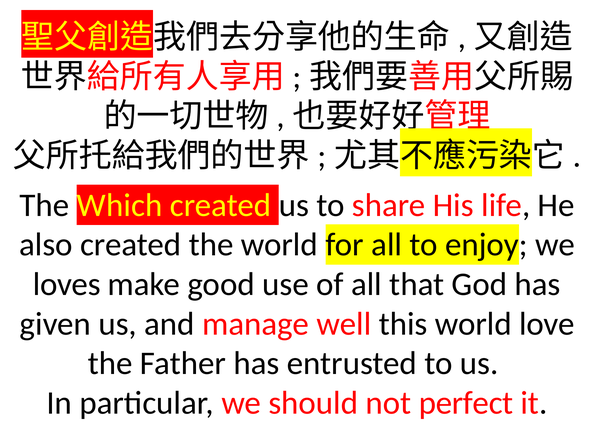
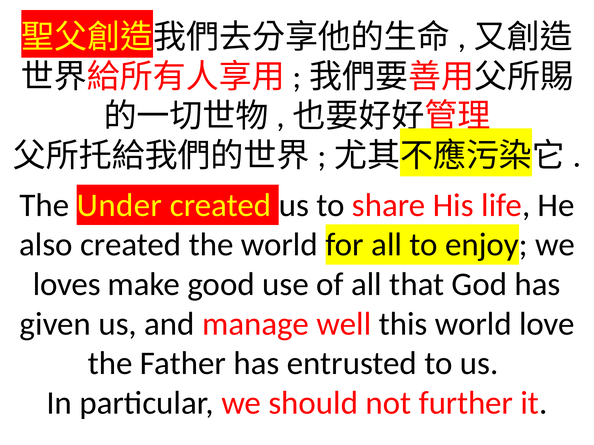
Which: Which -> Under
perfect: perfect -> further
